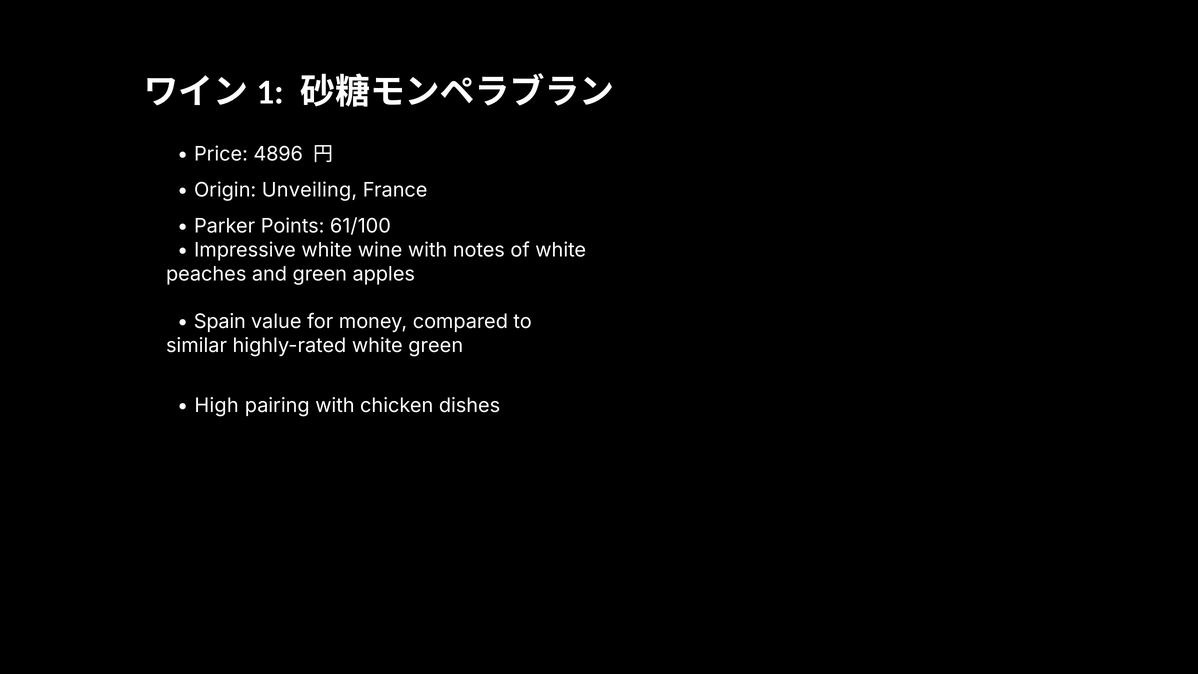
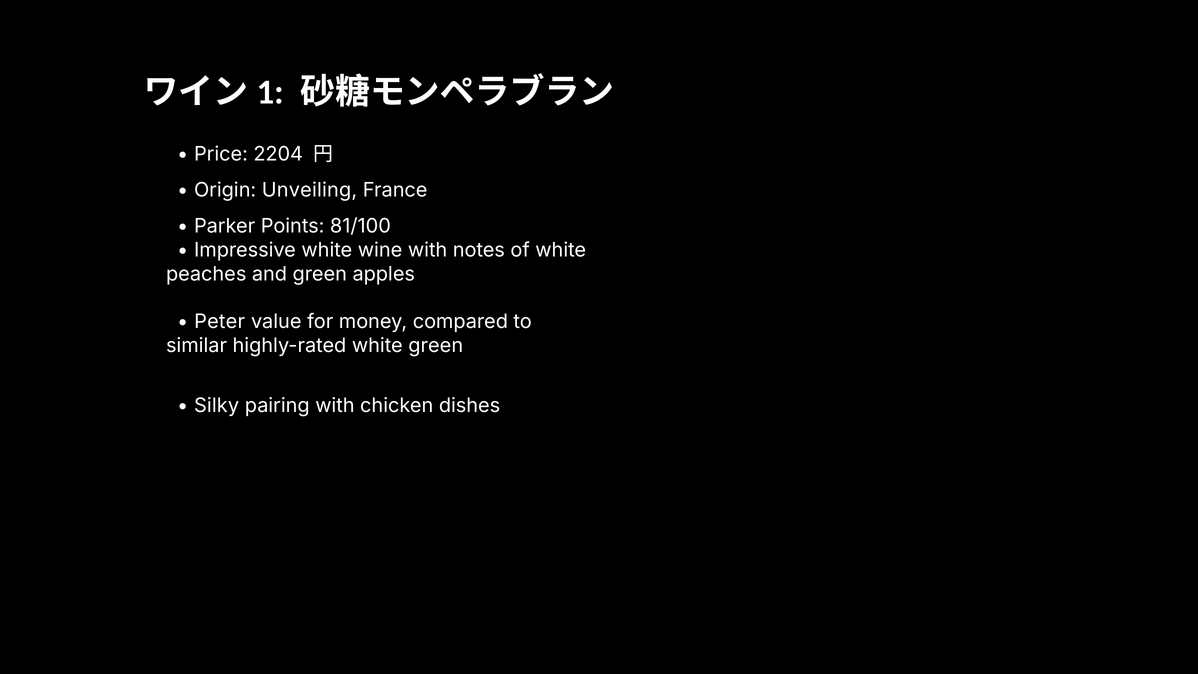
4896: 4896 -> 2204
61/100: 61/100 -> 81/100
Spain: Spain -> Peter
High: High -> Silky
